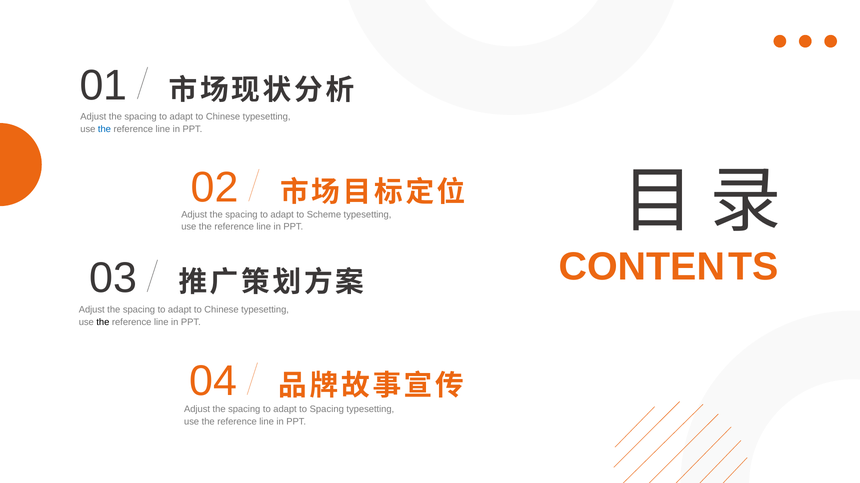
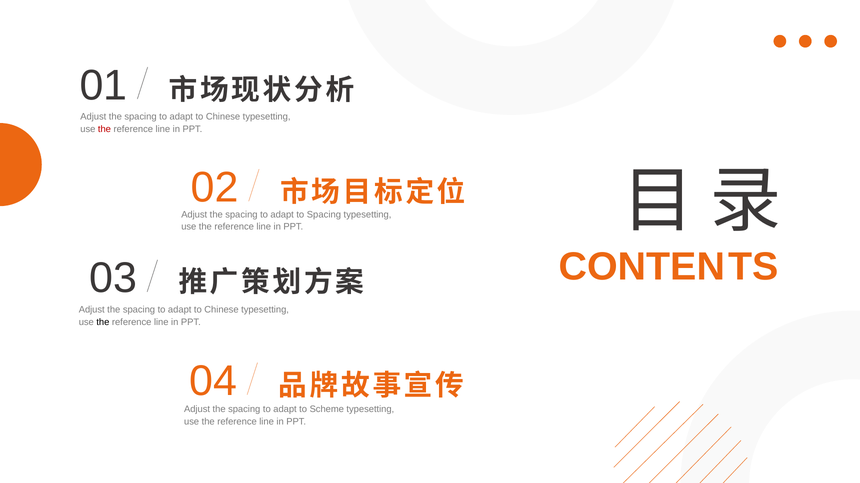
the at (104, 129) colour: blue -> red
to Scheme: Scheme -> Spacing
to Spacing: Spacing -> Scheme
